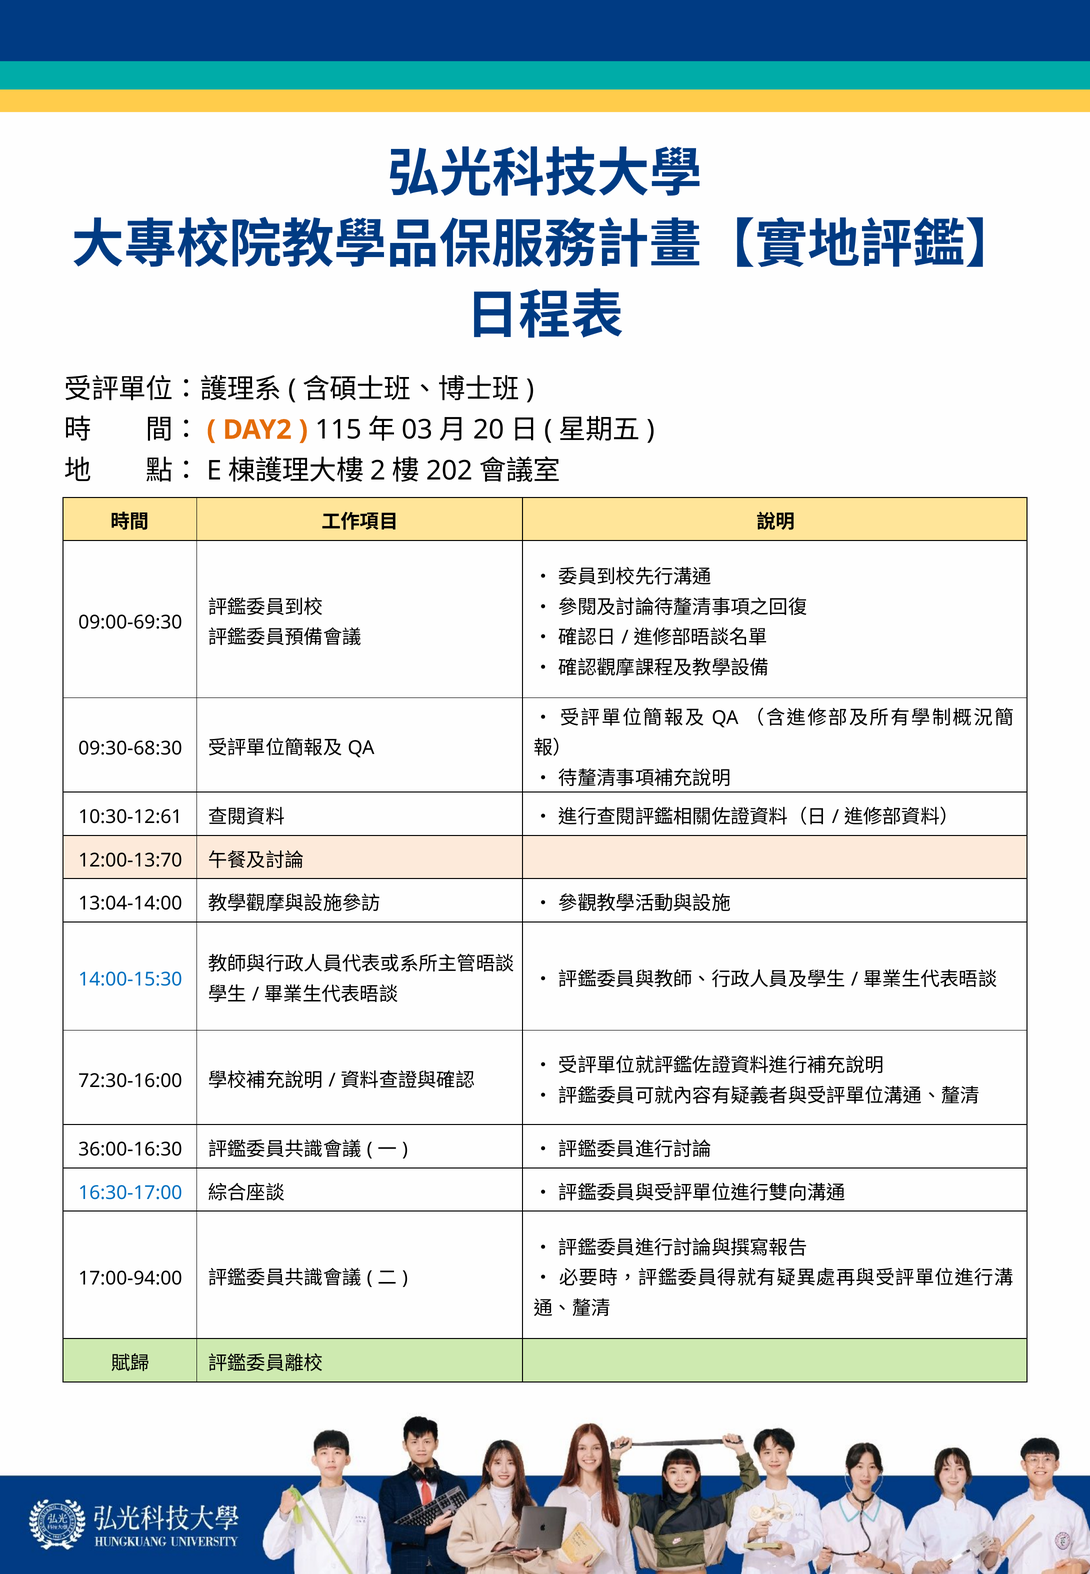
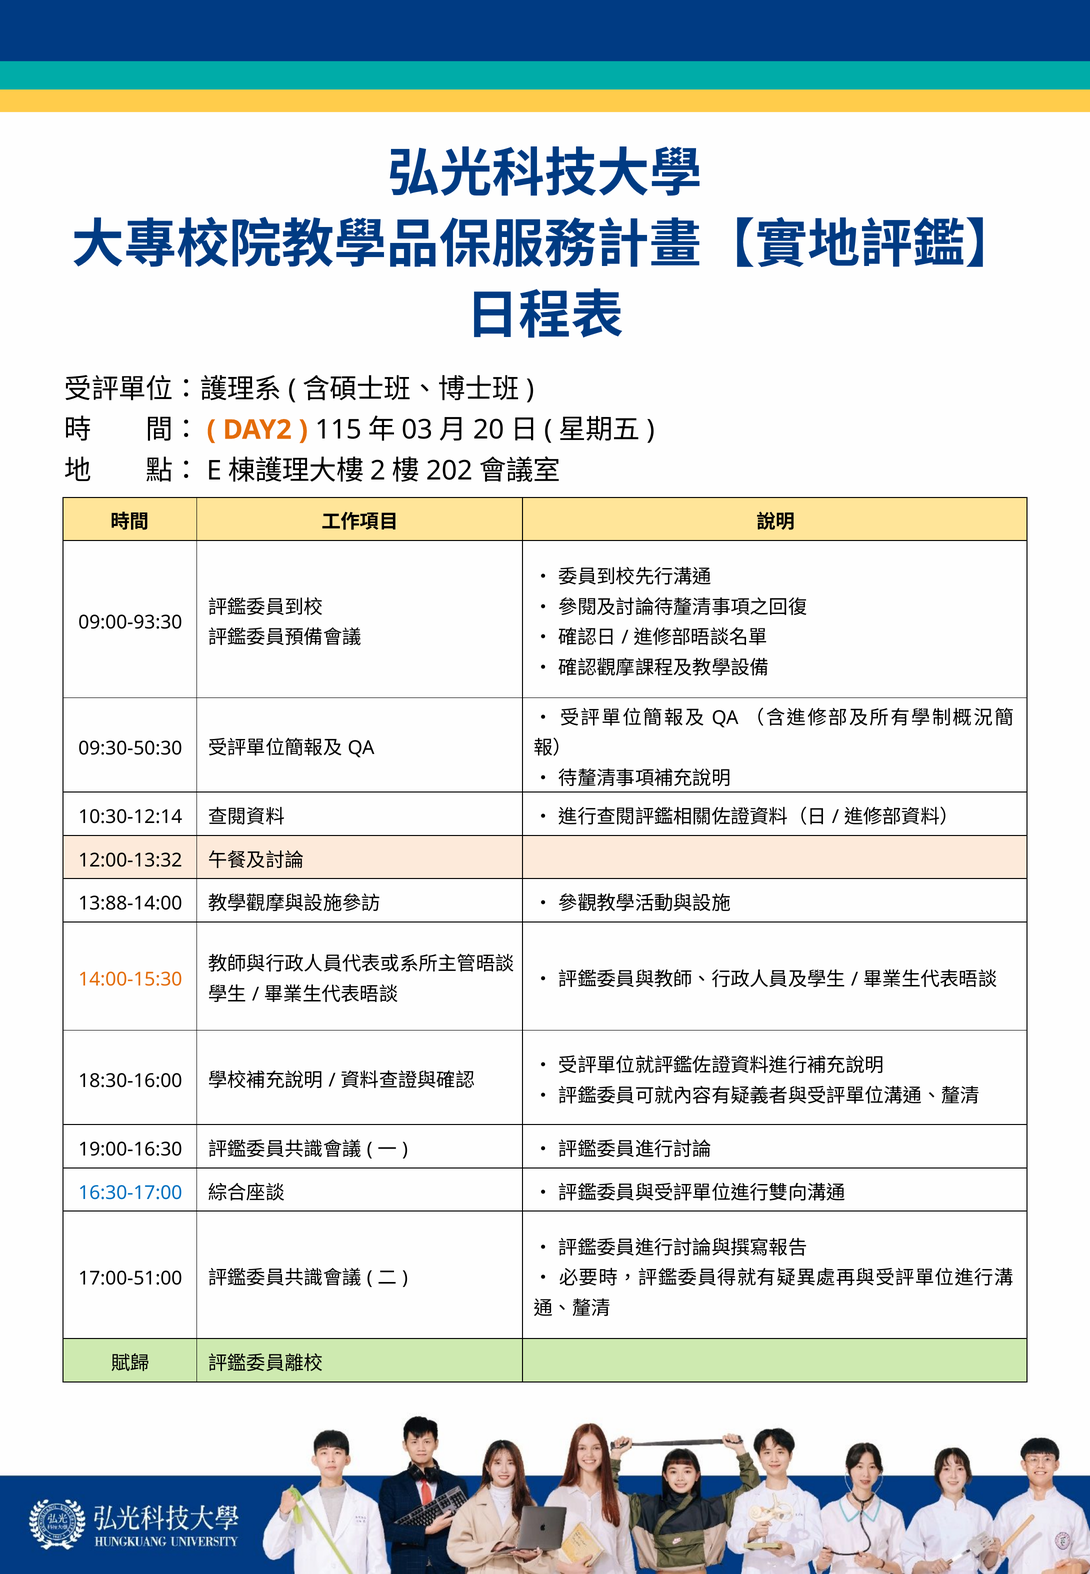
09:00-69:30: 09:00-69:30 -> 09:00-93:30
09:30-68:30: 09:30-68:30 -> 09:30-50:30
10:30-12:61: 10:30-12:61 -> 10:30-12:14
12:00-13:70: 12:00-13:70 -> 12:00-13:32
13:04-14:00: 13:04-14:00 -> 13:88-14:00
14:00-15:30 colour: blue -> orange
72:30-16:00: 72:30-16:00 -> 18:30-16:00
36:00-16:30: 36:00-16:30 -> 19:00-16:30
17:00-94:00: 17:00-94:00 -> 17:00-51:00
